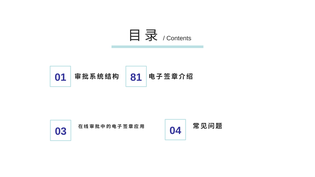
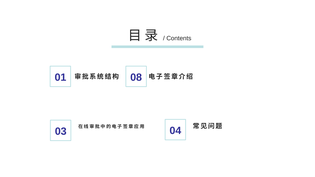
81: 81 -> 08
